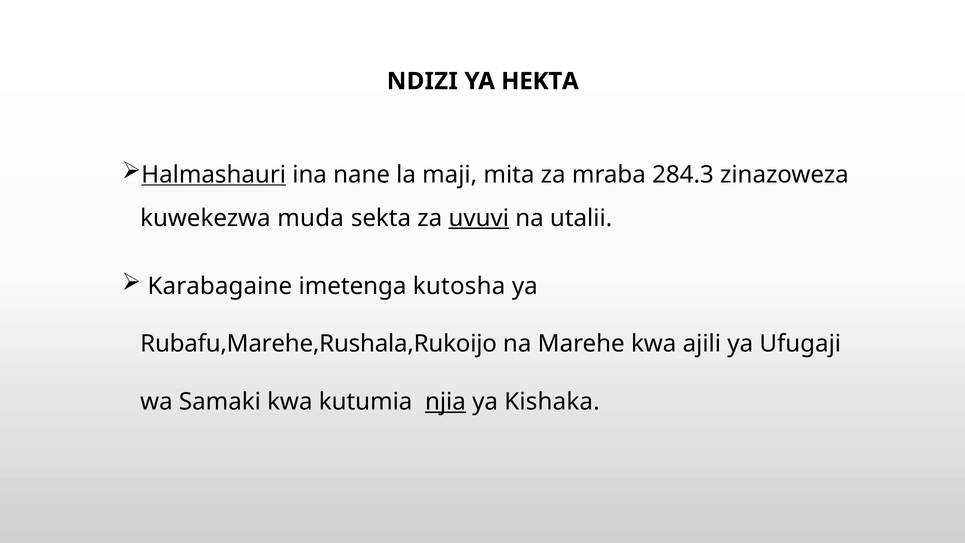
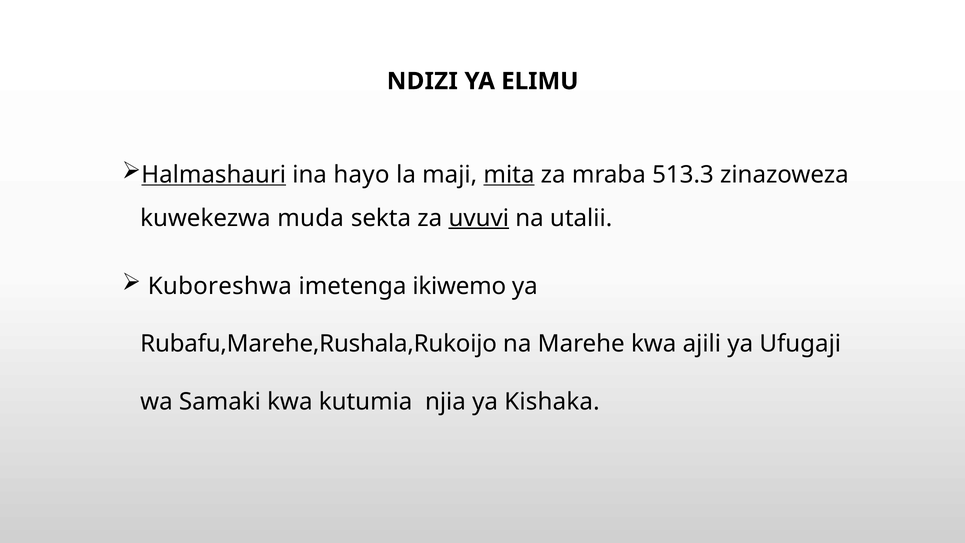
HEKTA: HEKTA -> ELIMU
nane: nane -> hayo
mita underline: none -> present
284.3: 284.3 -> 513.3
Karabagaine: Karabagaine -> Kuboreshwa
kutosha: kutosha -> ikiwemo
njia underline: present -> none
